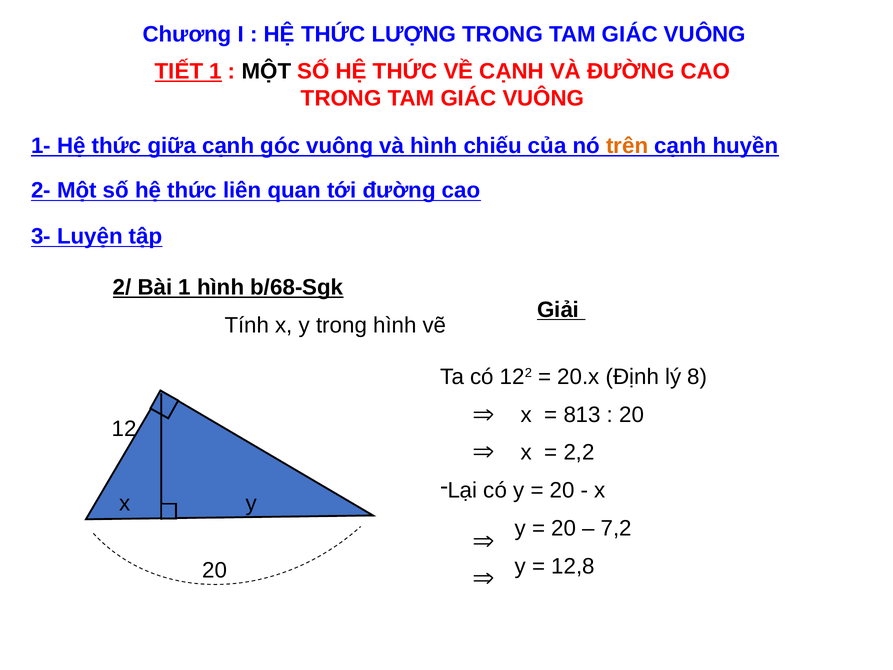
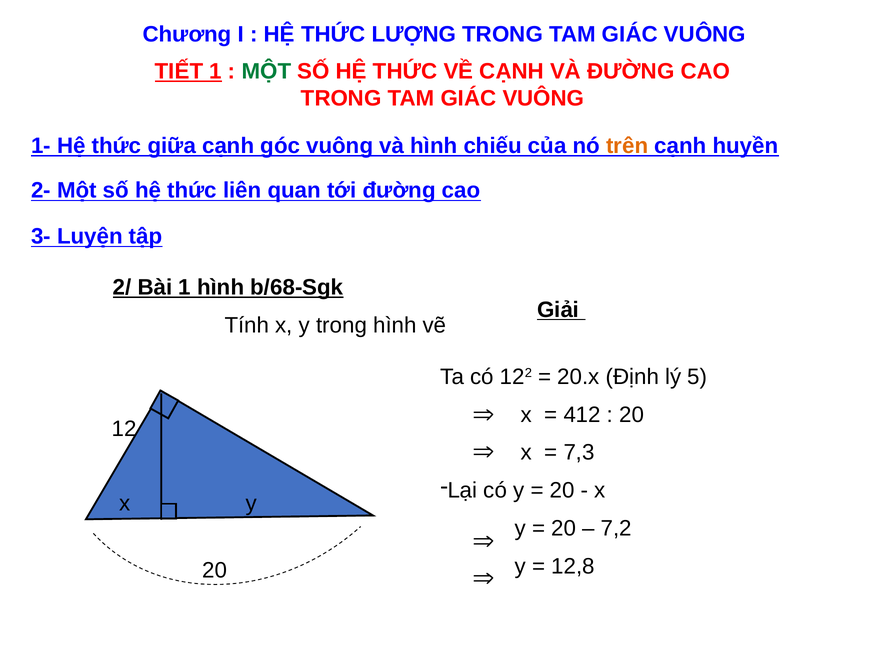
MỘT at (266, 71) colour: black -> green
8: 8 -> 5
813: 813 -> 412
2,2: 2,2 -> 7,3
